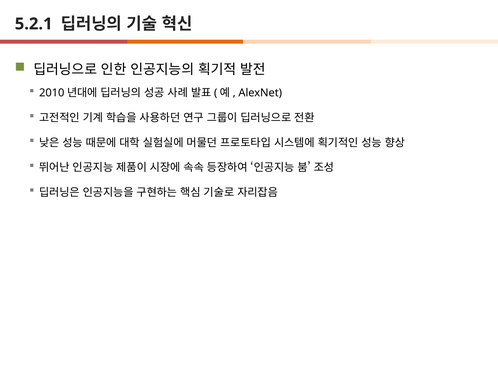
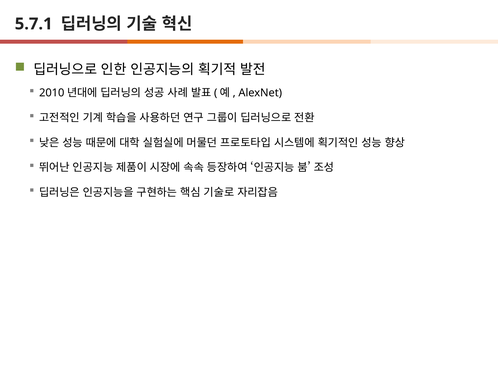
5.2.1: 5.2.1 -> 5.7.1
